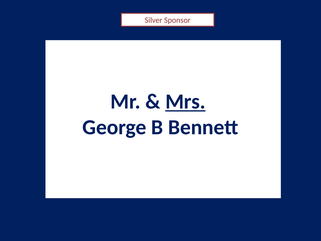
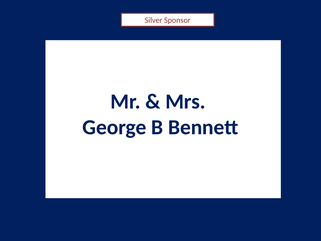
Mrs underline: present -> none
